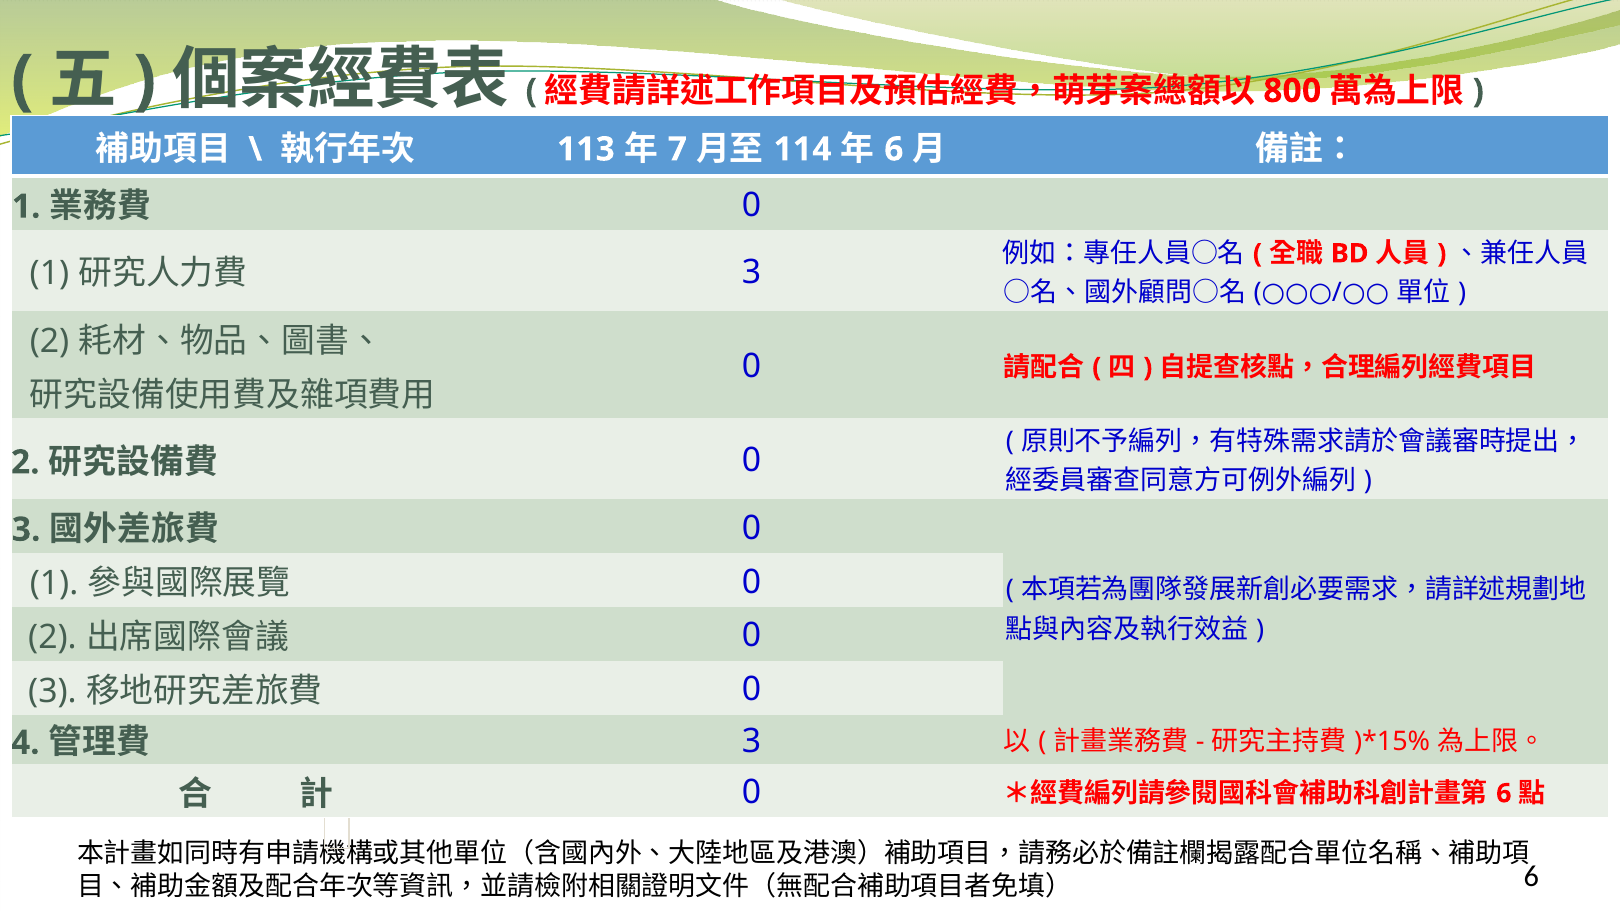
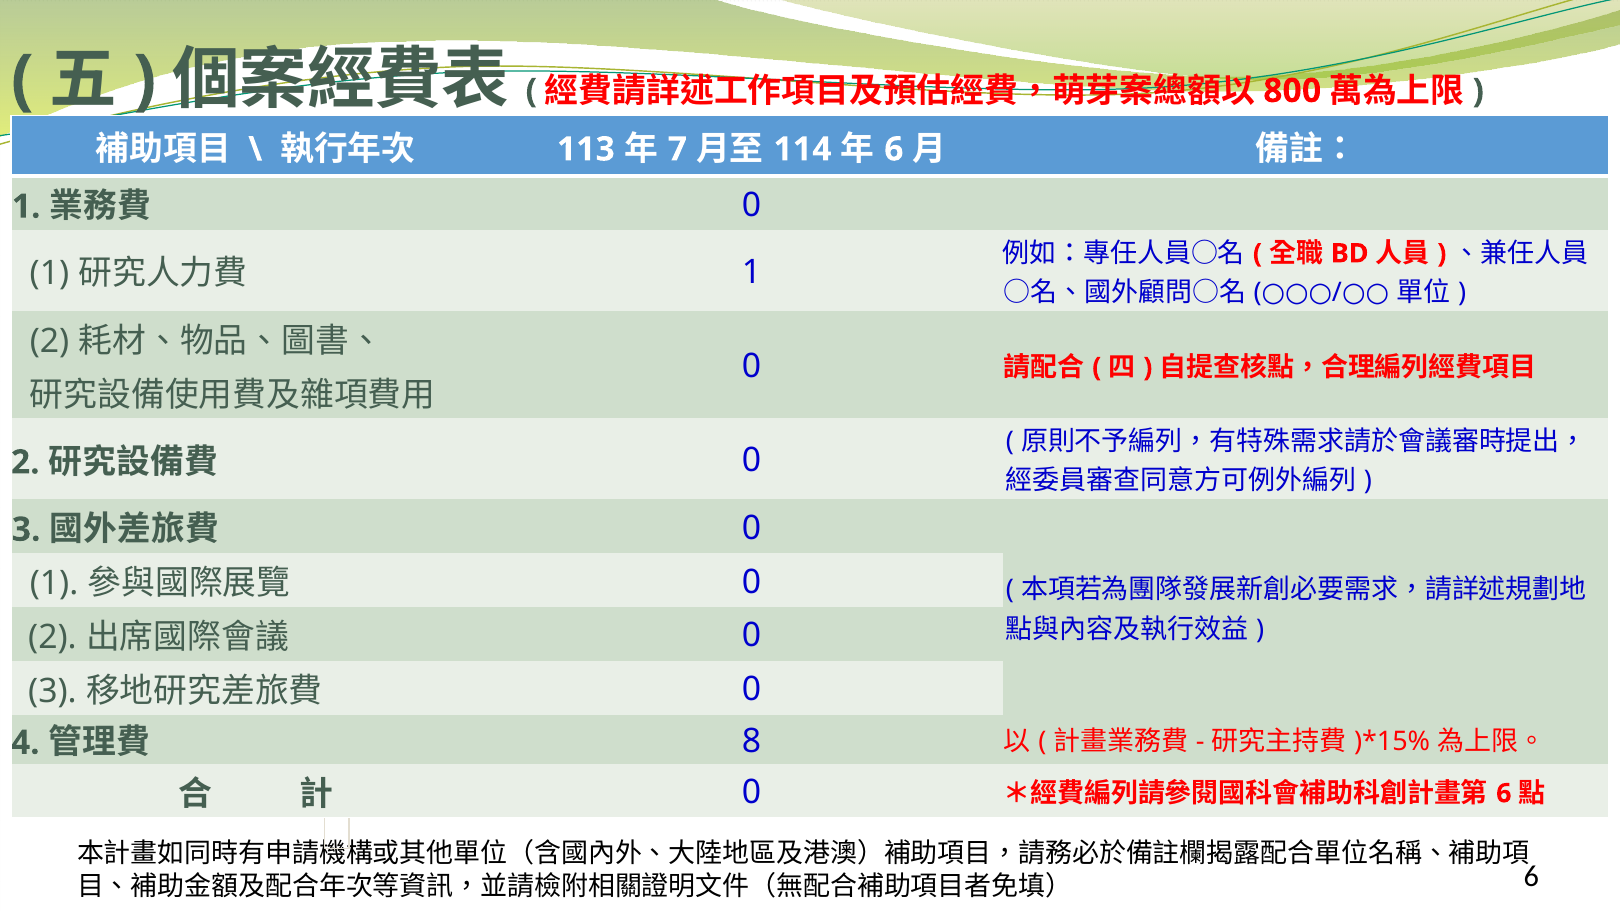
3 at (752, 272): 3 -> 1
3 at (752, 741): 3 -> 8
